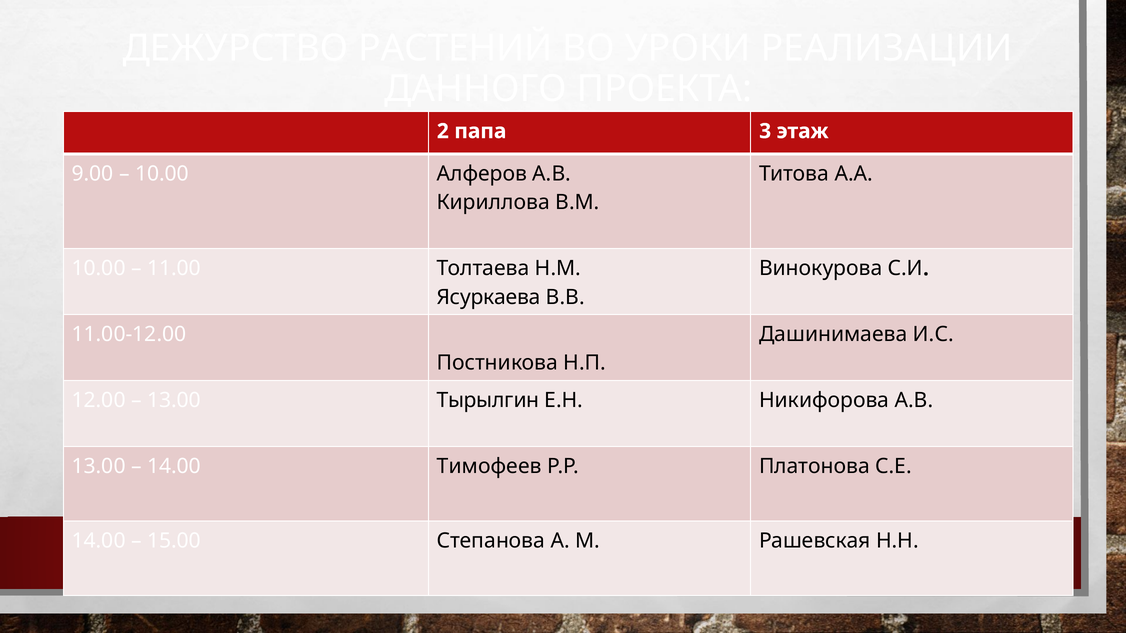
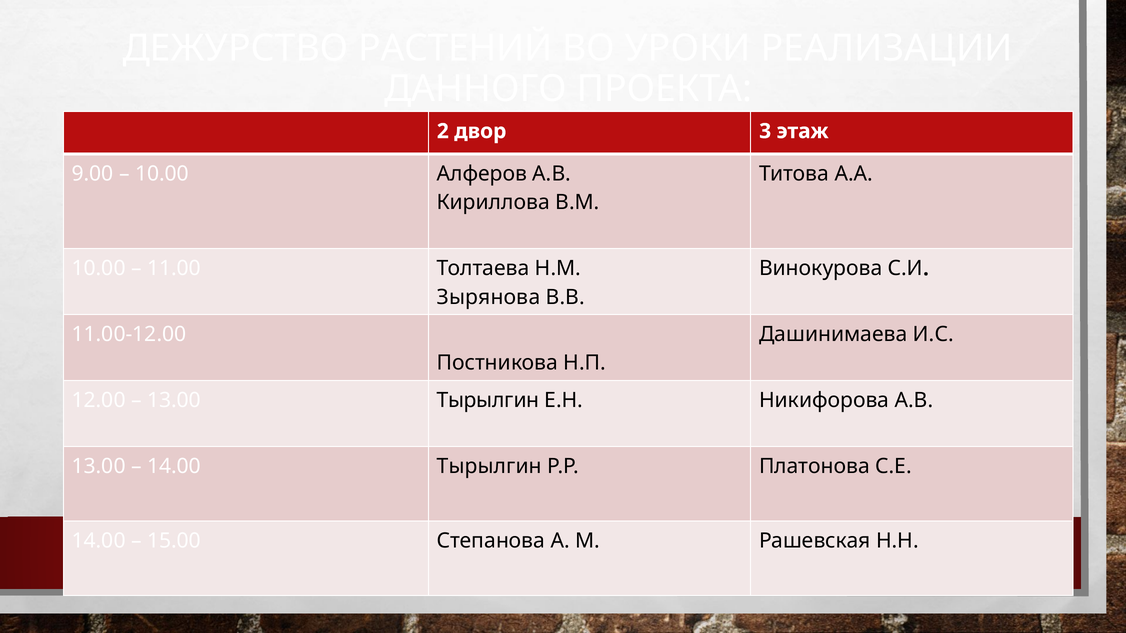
папа: папа -> двор
Ясуркаева: Ясуркаева -> Зырянова
14.00 Тимофеев: Тимофеев -> Тырылгин
